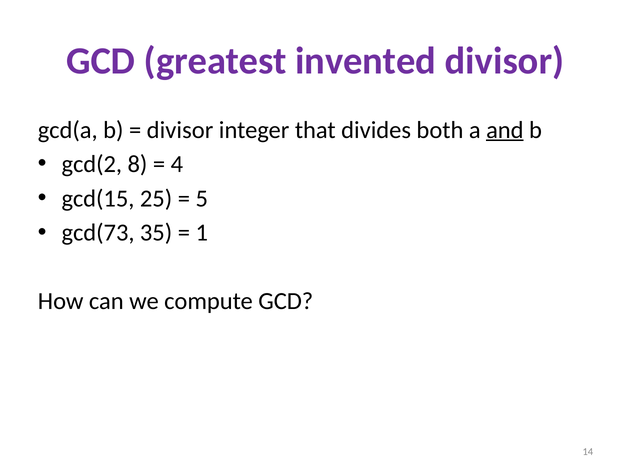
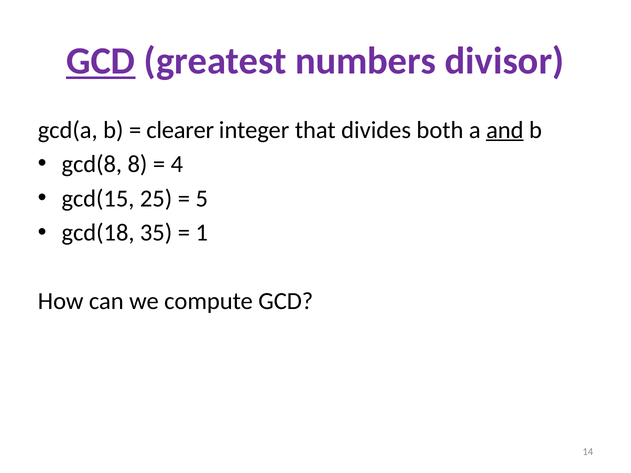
GCD at (101, 61) underline: none -> present
invented: invented -> numbers
divisor at (180, 130): divisor -> clearer
gcd(2: gcd(2 -> gcd(8
gcd(73: gcd(73 -> gcd(18
